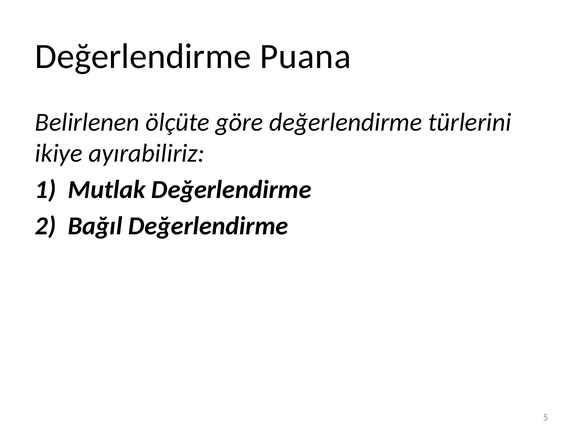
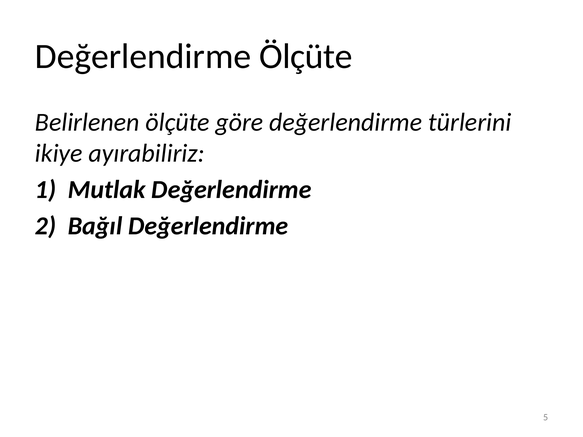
Değerlendirme Puana: Puana -> Ölçüte
